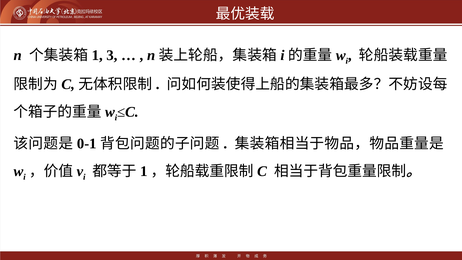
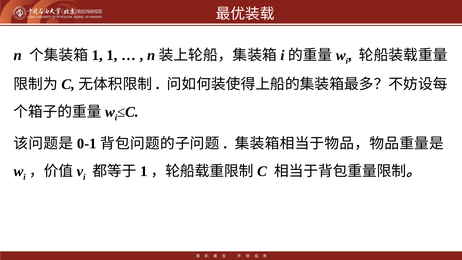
3 at (112, 55): 3 -> 1
